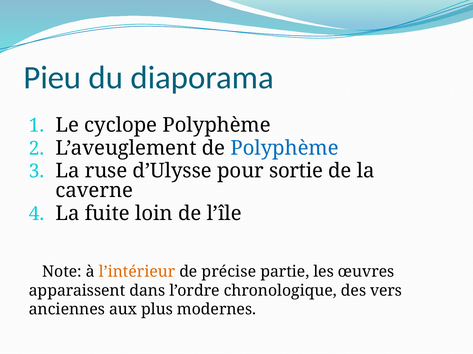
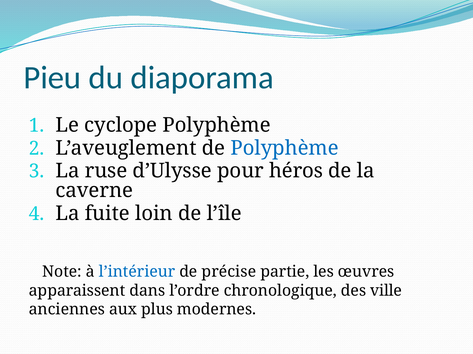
sortie: sortie -> héros
l’intérieur colour: orange -> blue
vers: vers -> ville
